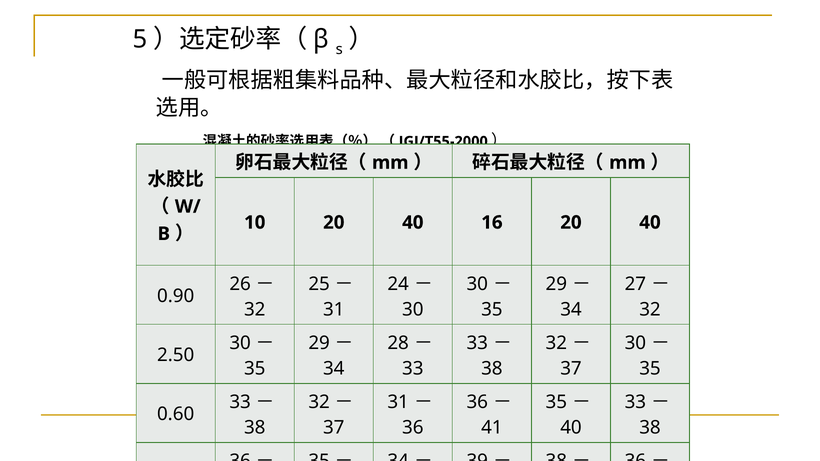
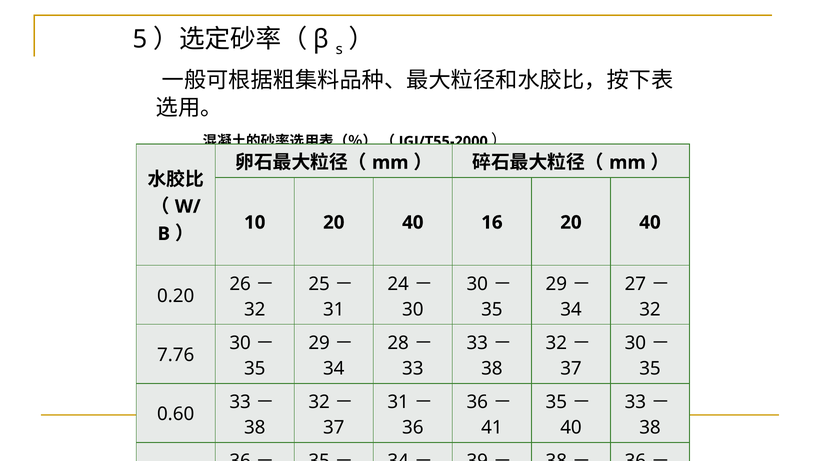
0.90: 0.90 -> 0.20
2.50: 2.50 -> 7.76
